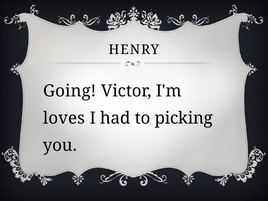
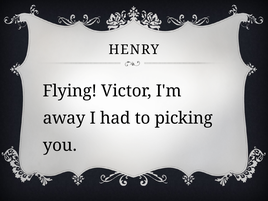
Going: Going -> Flying
loves: loves -> away
